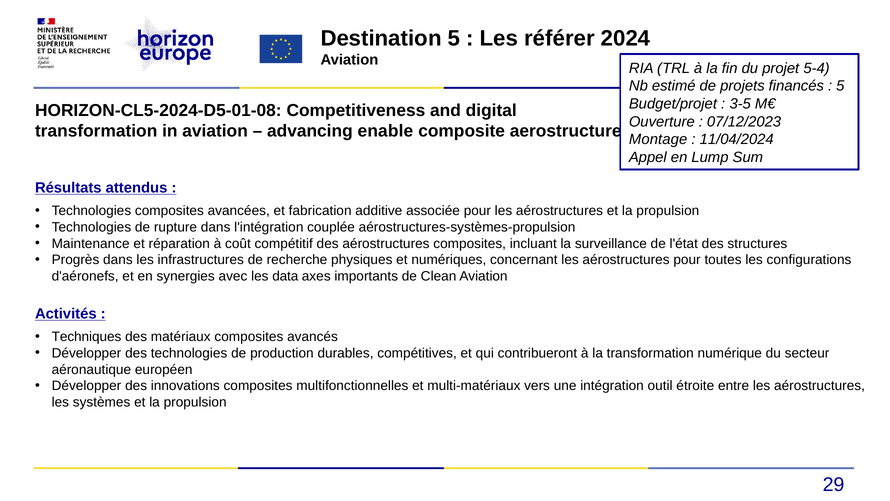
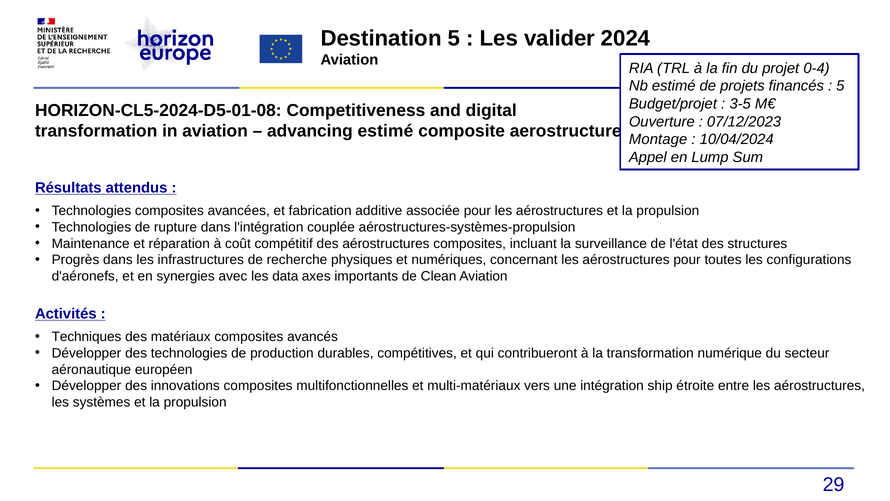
référer: référer -> valider
5-4: 5-4 -> 0-4
advancing enable: enable -> estimé
11/04/2024: 11/04/2024 -> 10/04/2024
outil: outil -> ship
